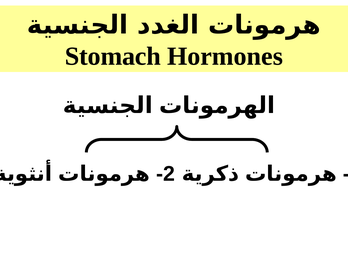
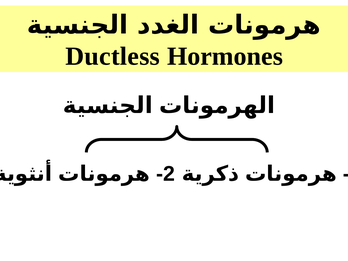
Stomach: Stomach -> Ductless
